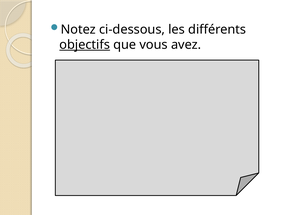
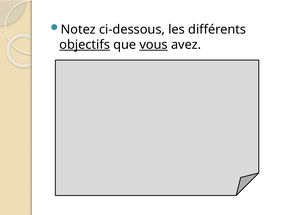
vous underline: none -> present
